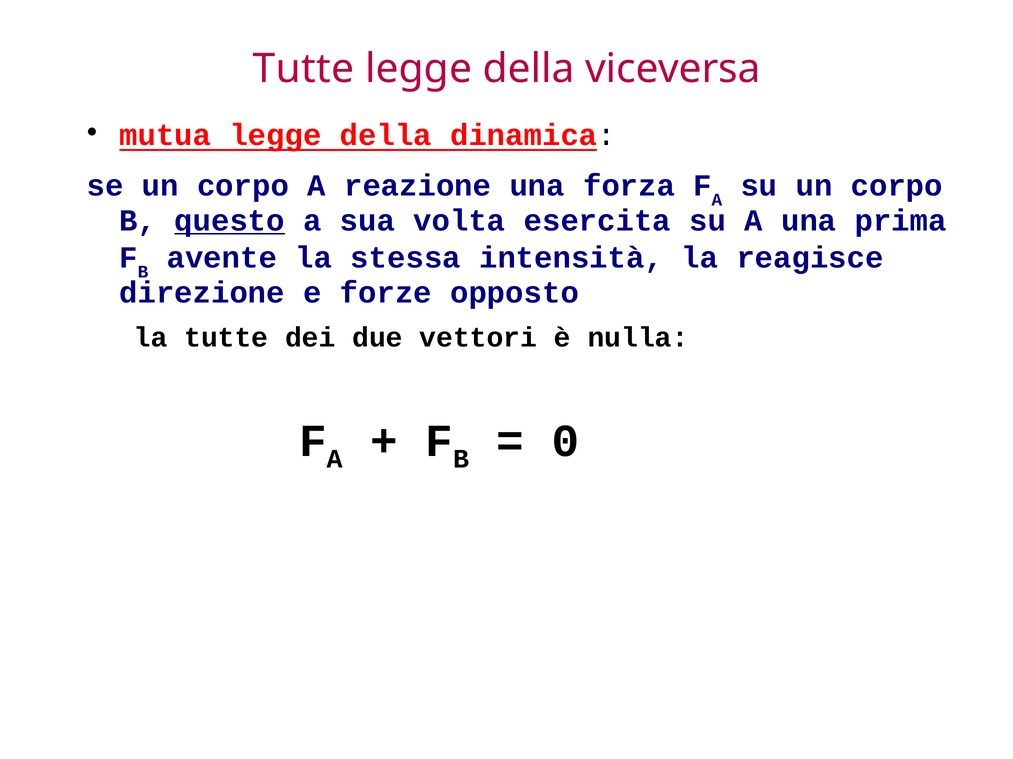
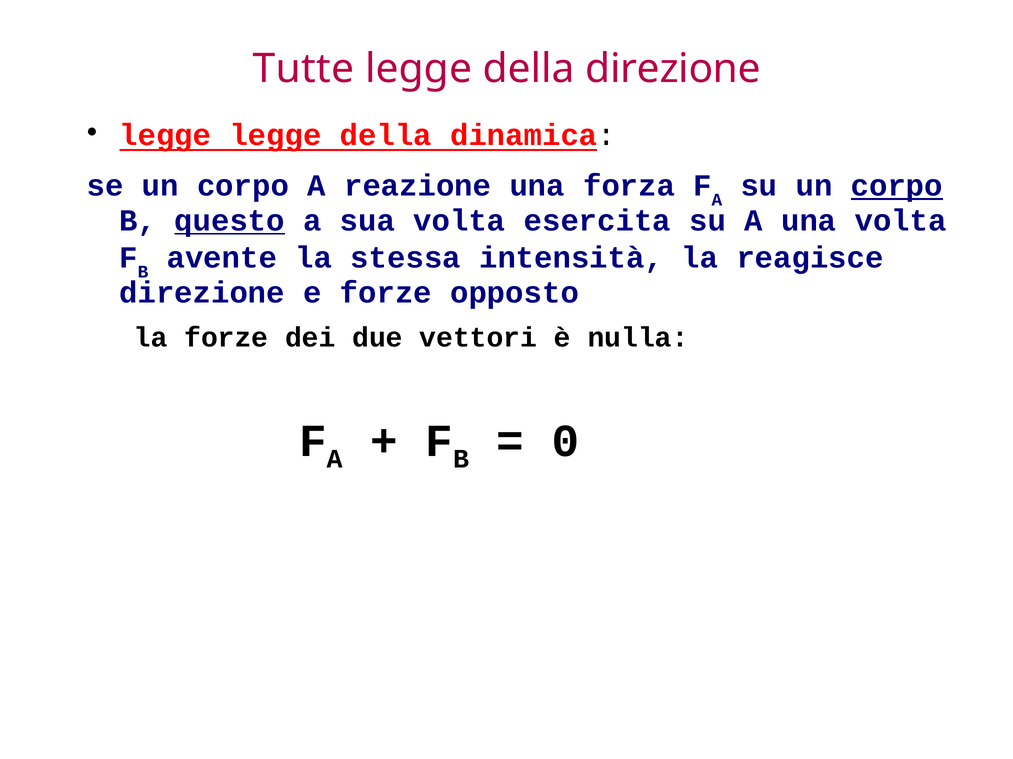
della viceversa: viceversa -> direzione
mutua at (165, 135): mutua -> legge
corpo at (897, 186) underline: none -> present
una prima: prima -> volta
la tutte: tutte -> forze
